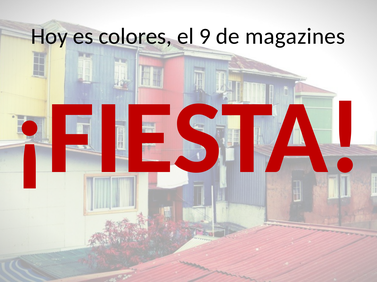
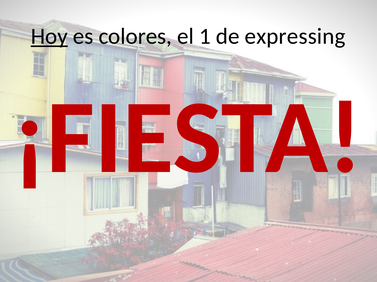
Hoy underline: none -> present
9: 9 -> 1
magazines: magazines -> expressing
